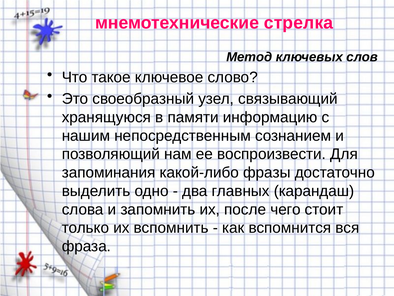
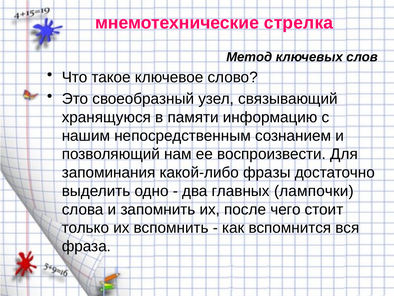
карандаш: карандаш -> лампочки
